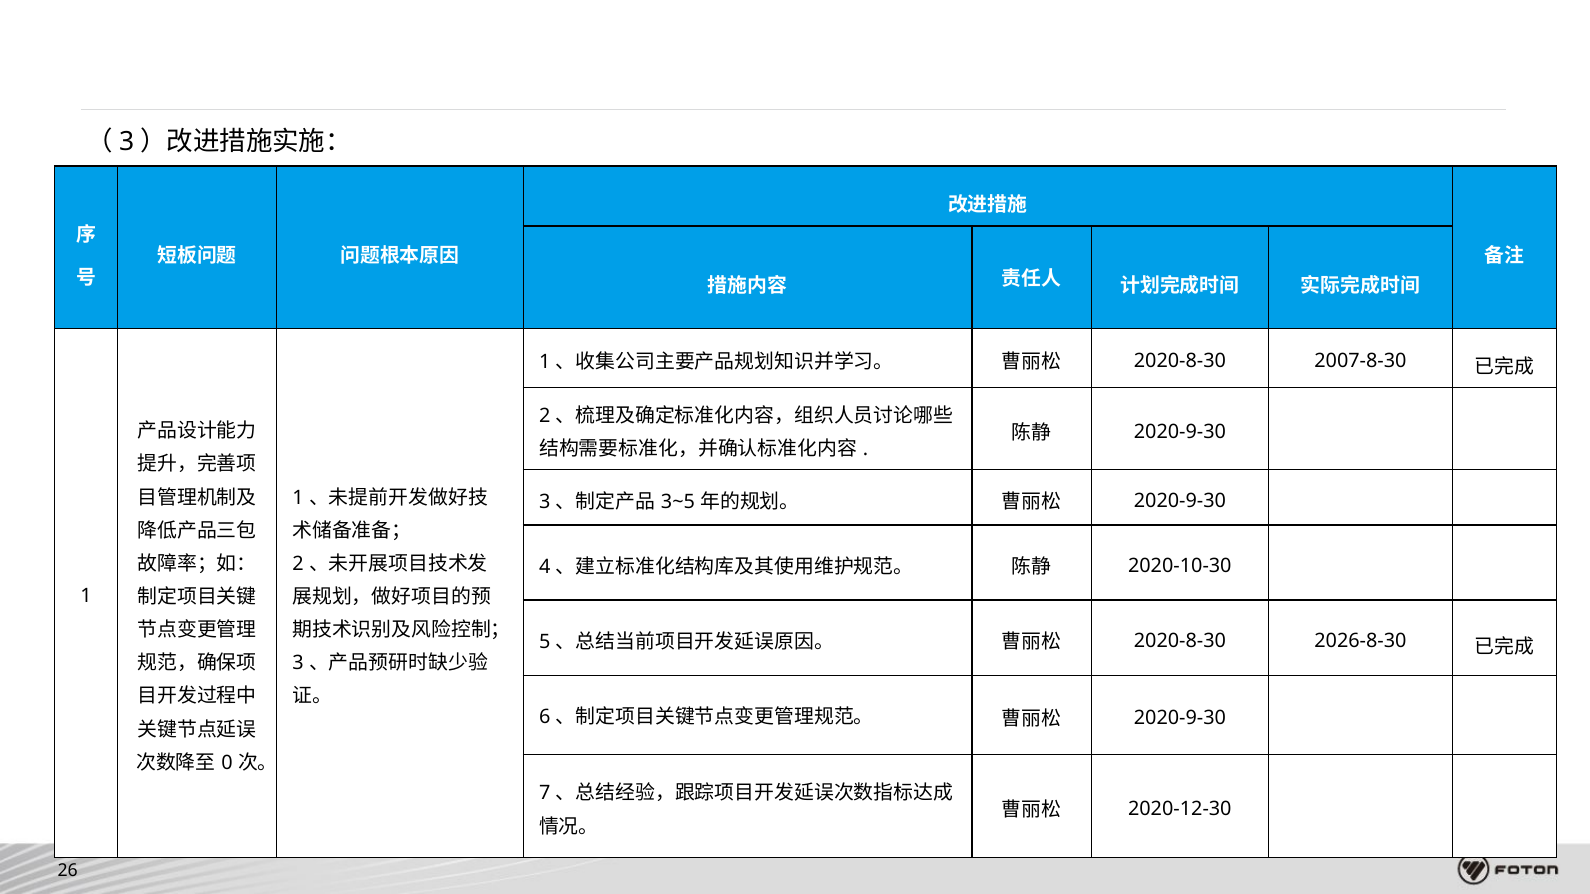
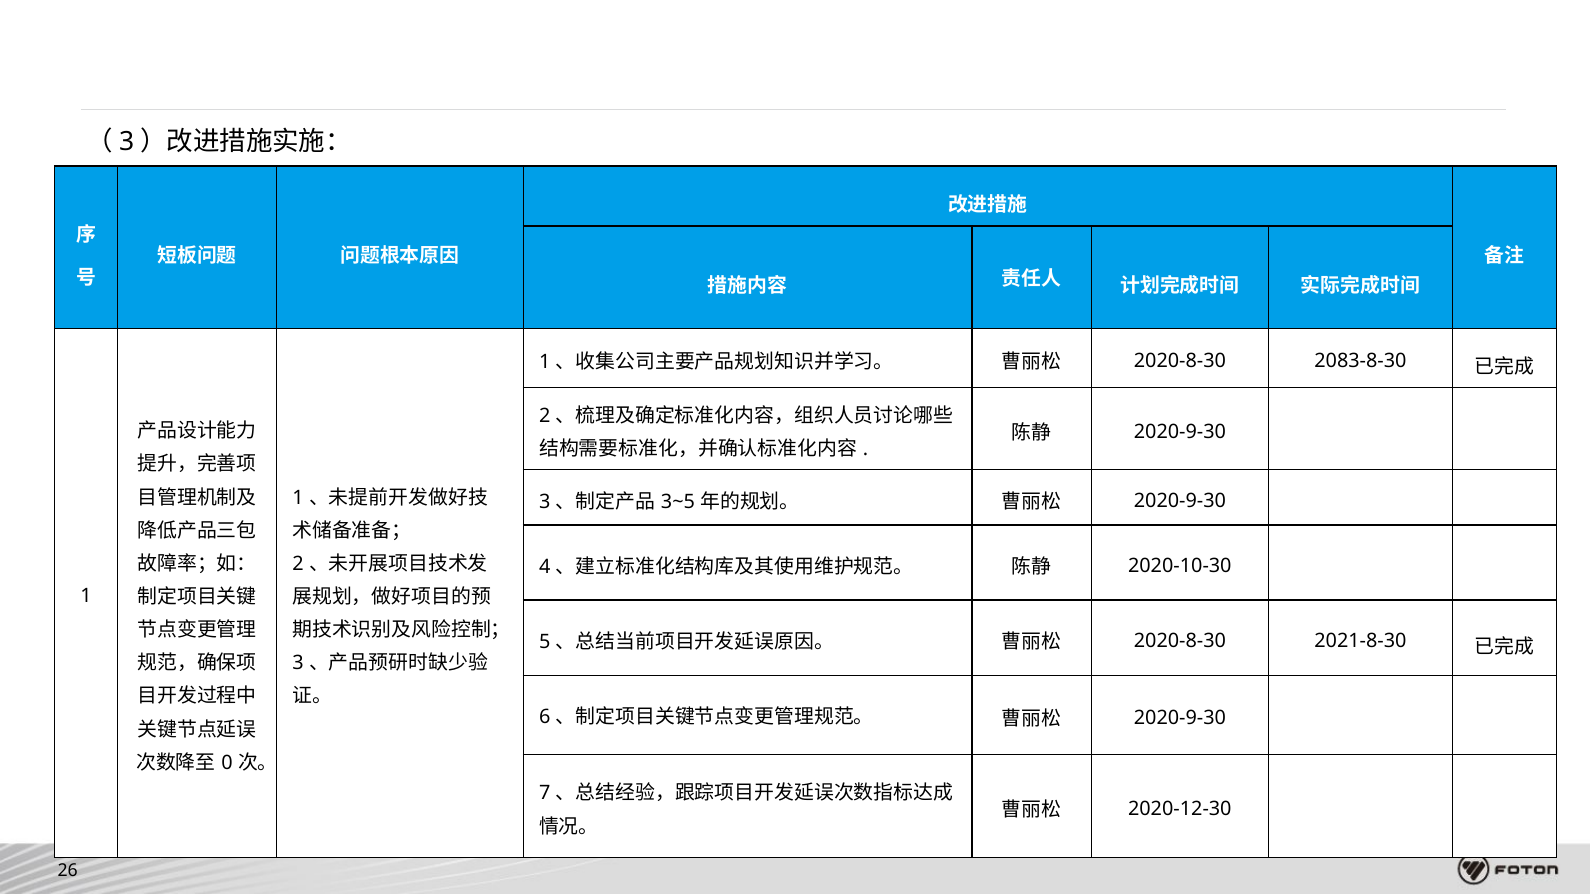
2007-8-30: 2007-8-30 -> 2083-8-30
2026-8-30: 2026-8-30 -> 2021-8-30
